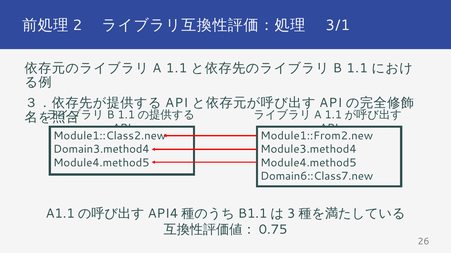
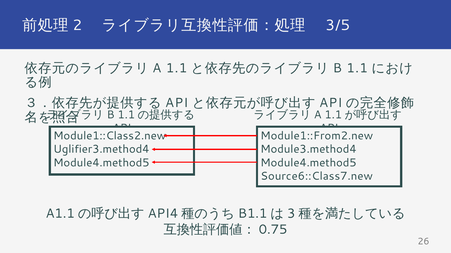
3/1: 3/1 -> 3/5
Domain3.method4: Domain3.method4 -> Uglifier3.method4
Domain6::Class7.new: Domain6::Class7.new -> Source6::Class7.new
